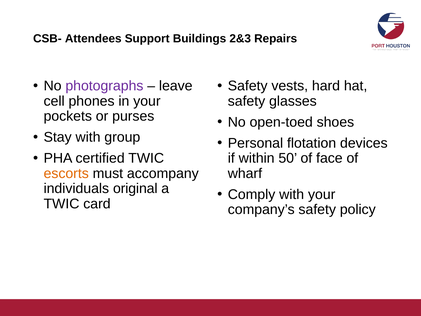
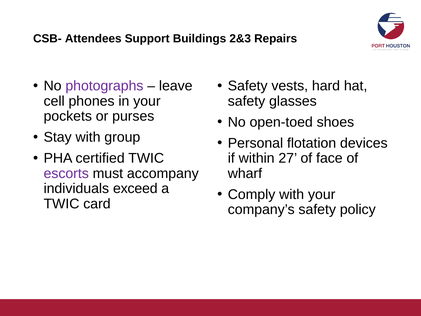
50: 50 -> 27
escorts colour: orange -> purple
original: original -> exceed
